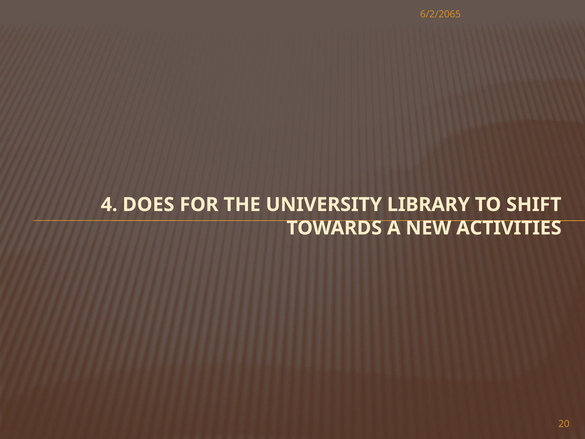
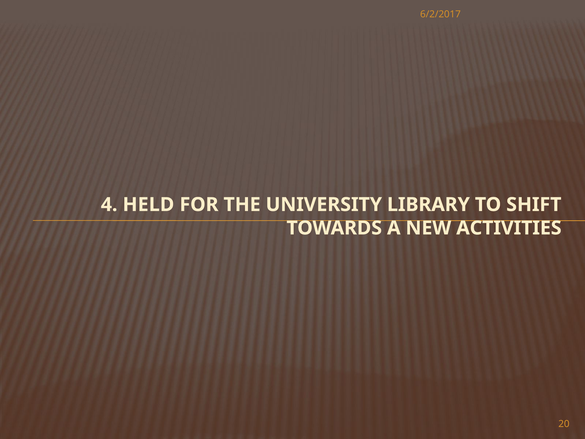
6/2/2065: 6/2/2065 -> 6/2/2017
DOES: DOES -> HELD
